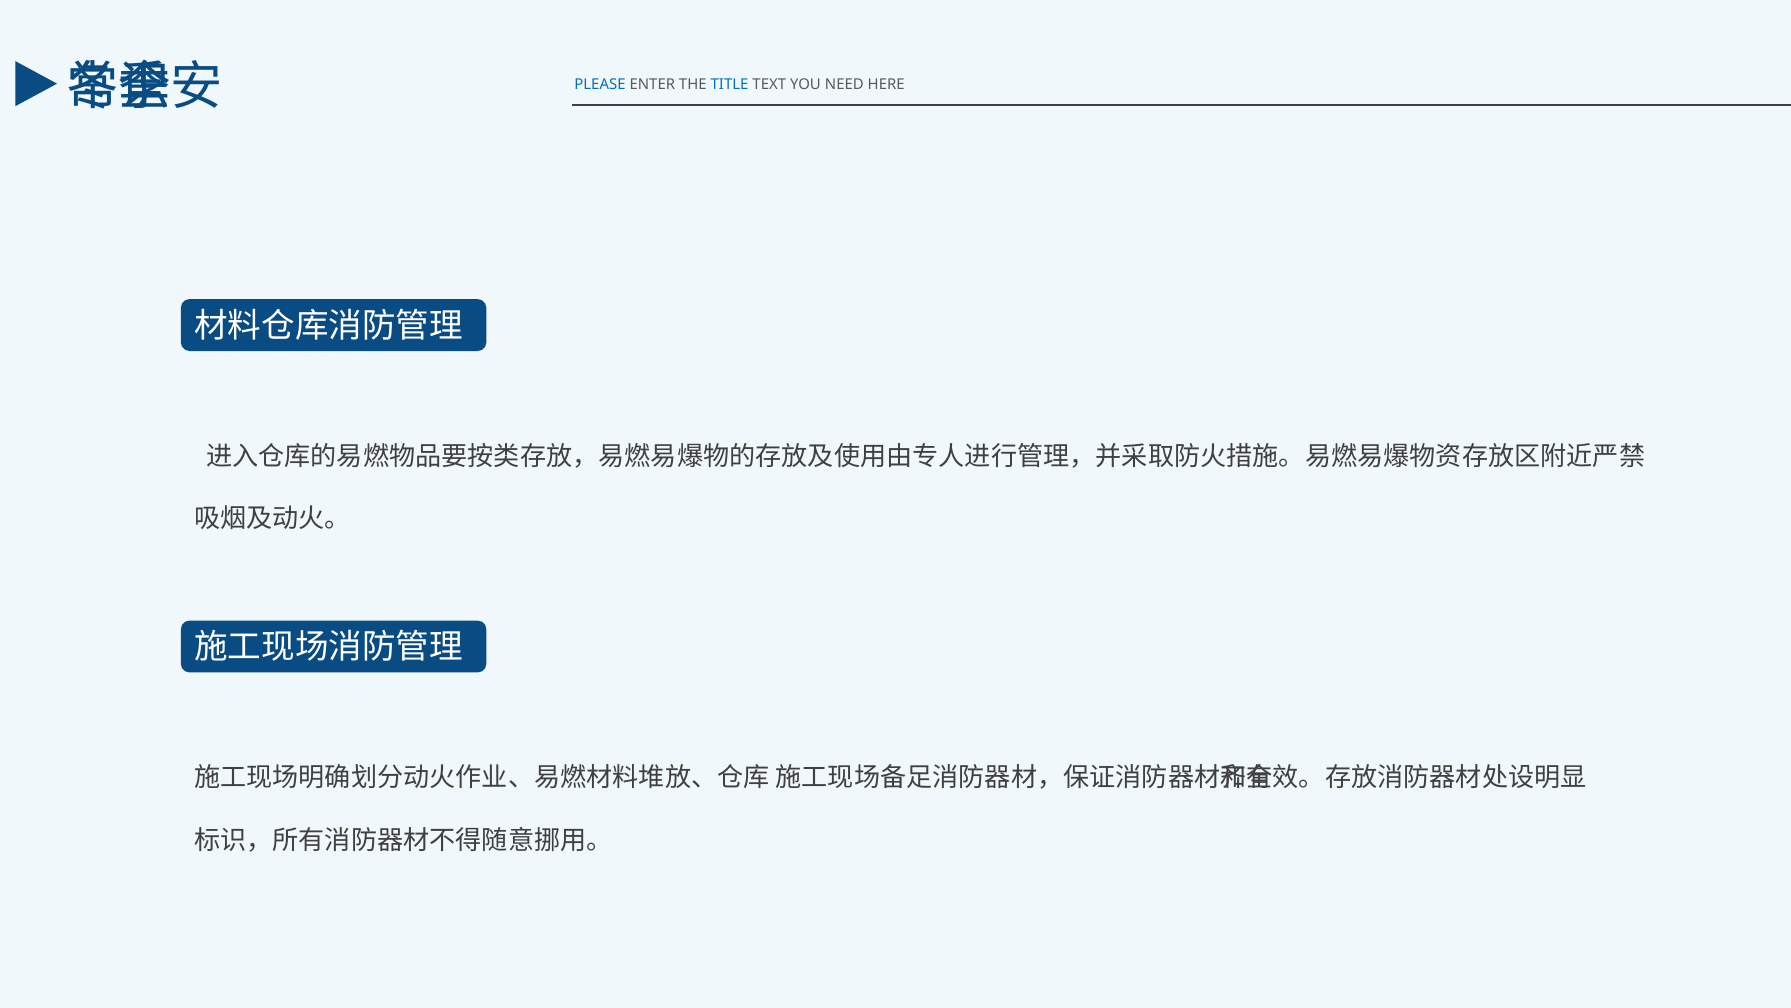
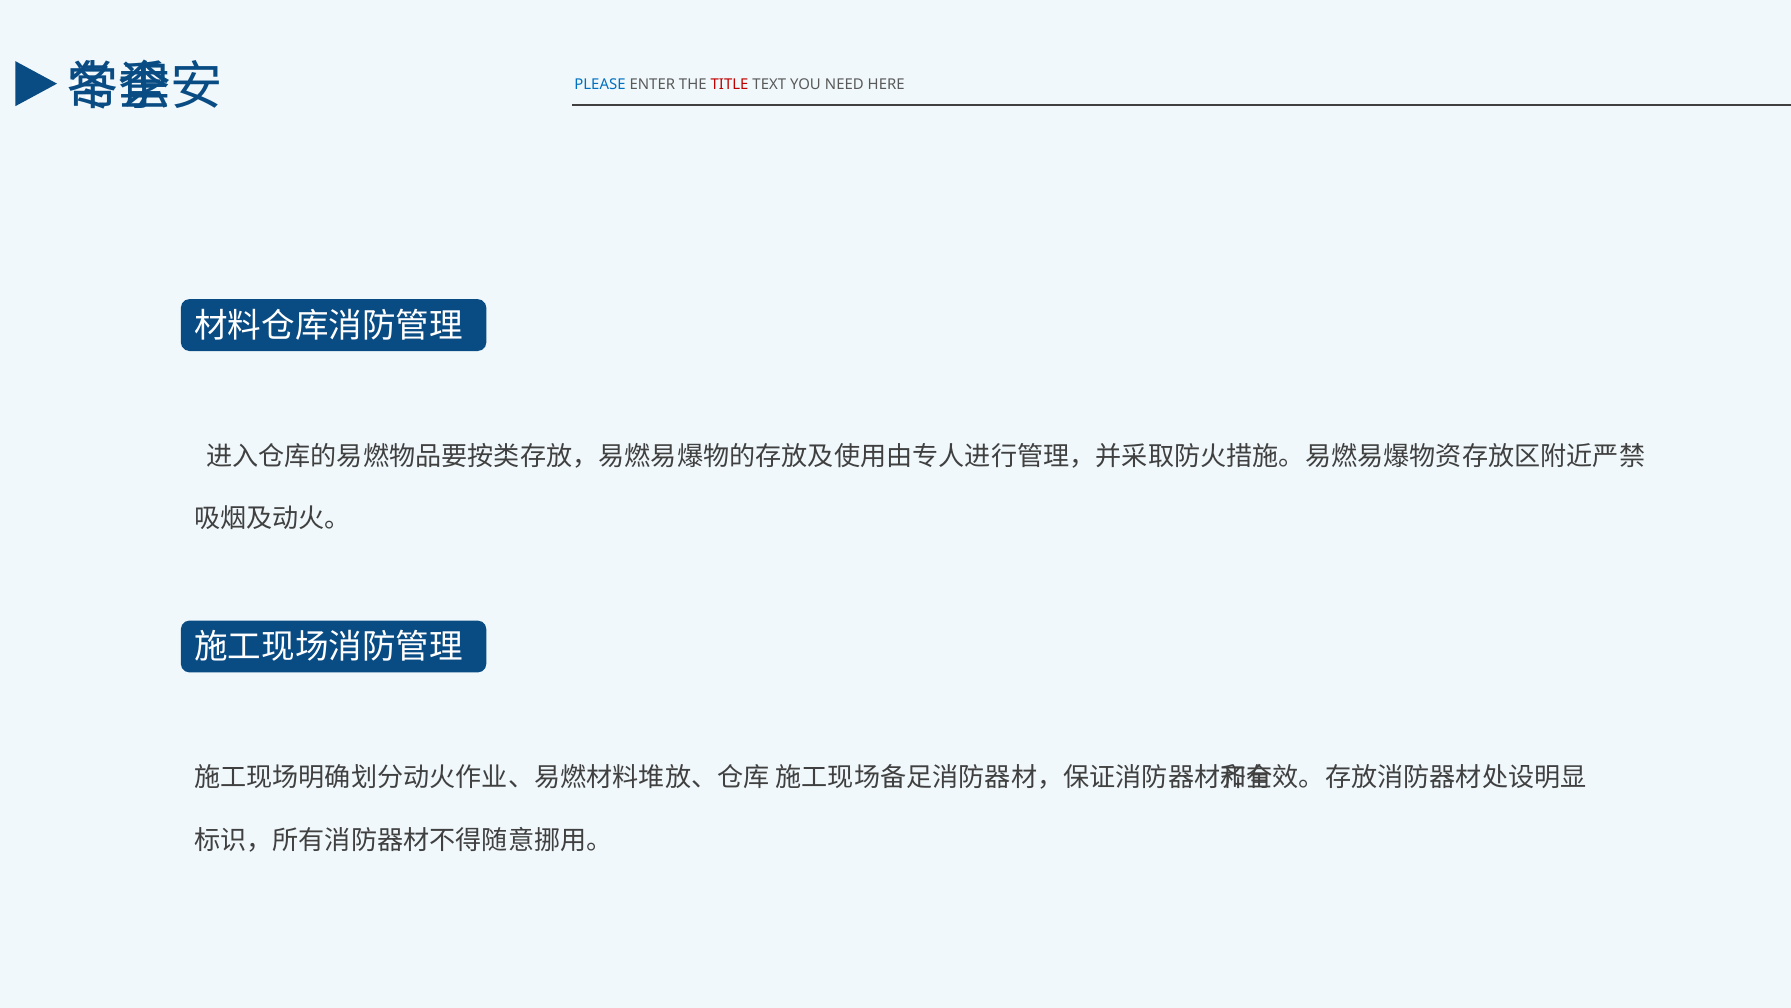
TITLE colour: blue -> red
